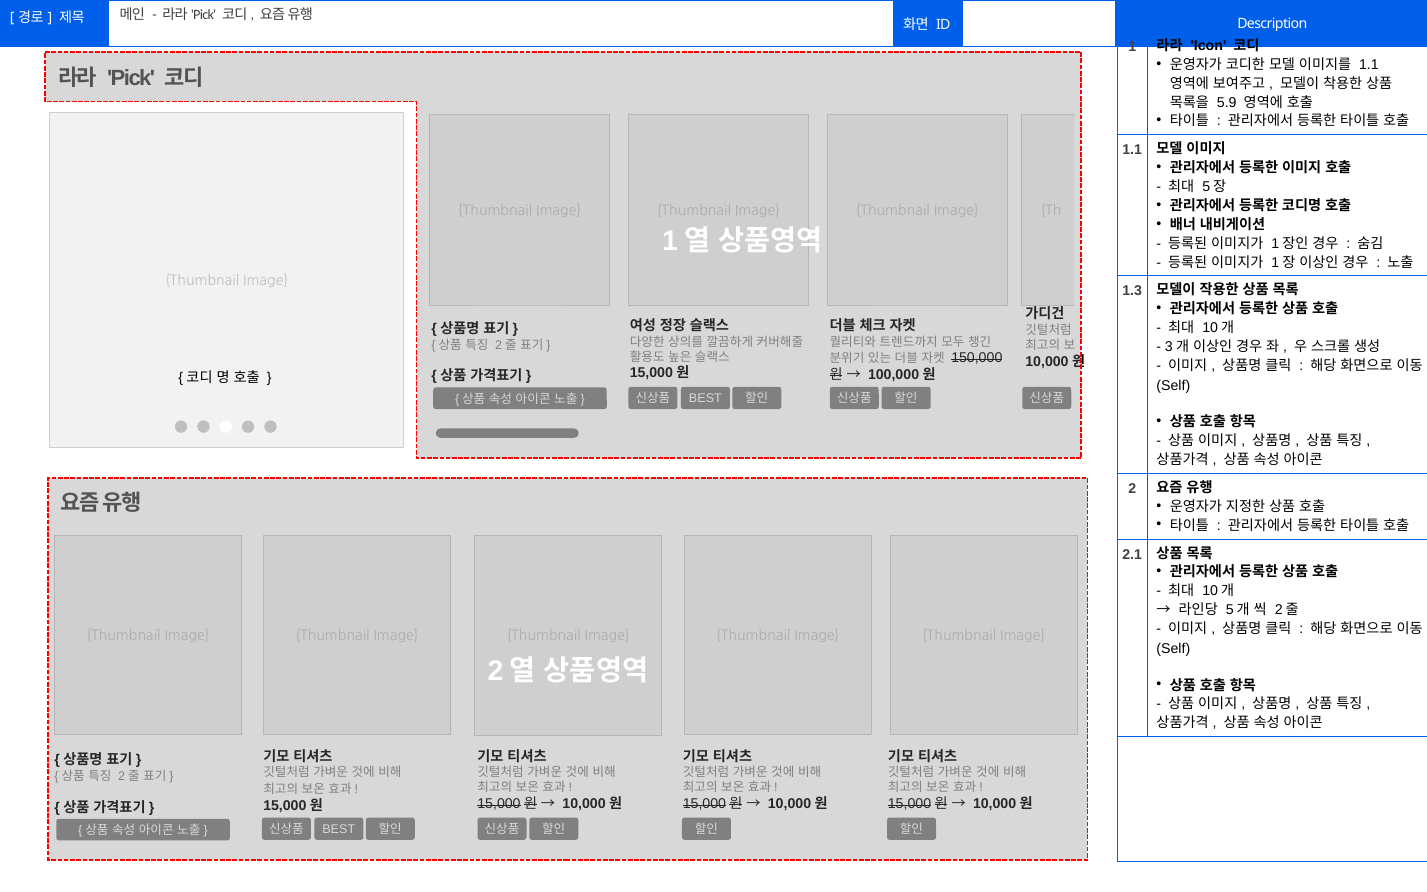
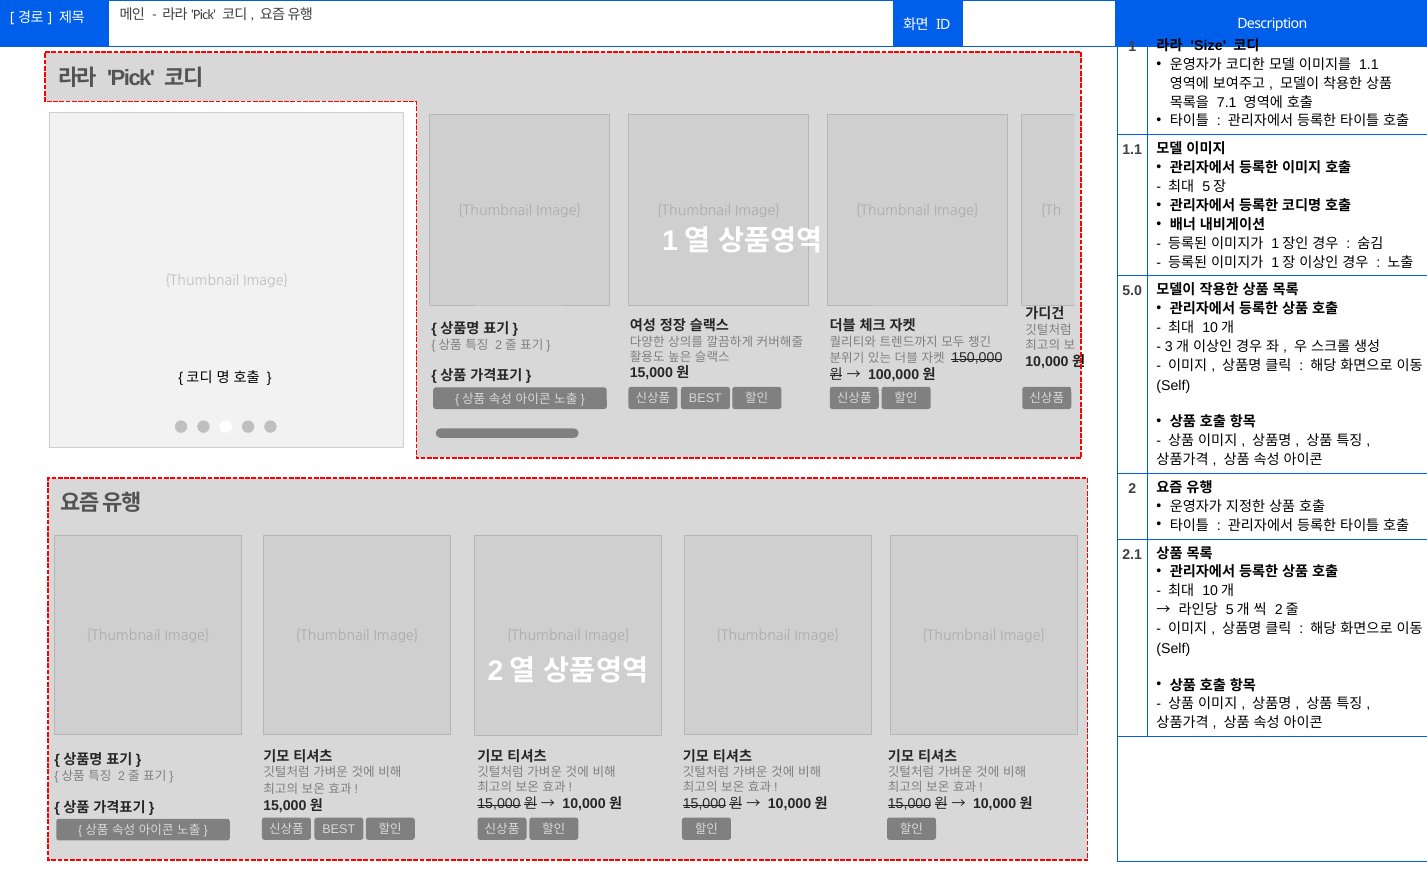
Icon: Icon -> Size
5.9: 5.9 -> 7.1
1.3: 1.3 -> 5.0
